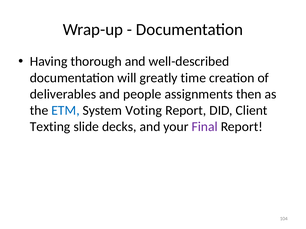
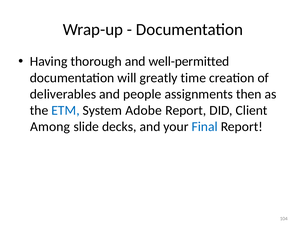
well-described: well-described -> well-permitted
Voting: Voting -> Adobe
Texting: Texting -> Among
Final colour: purple -> blue
